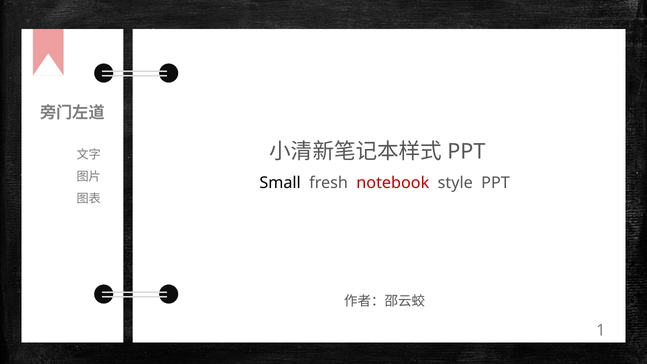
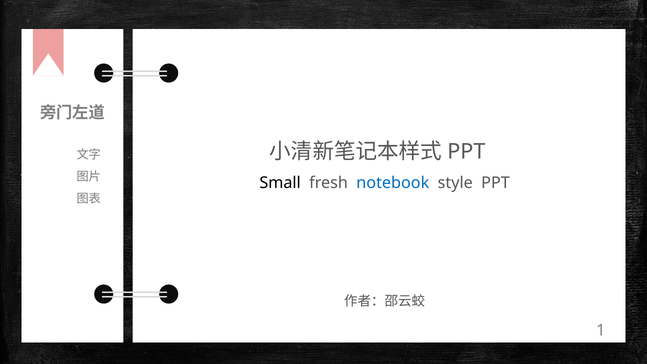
notebook colour: red -> blue
